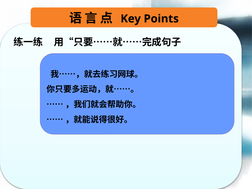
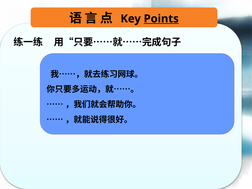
Points underline: none -> present
